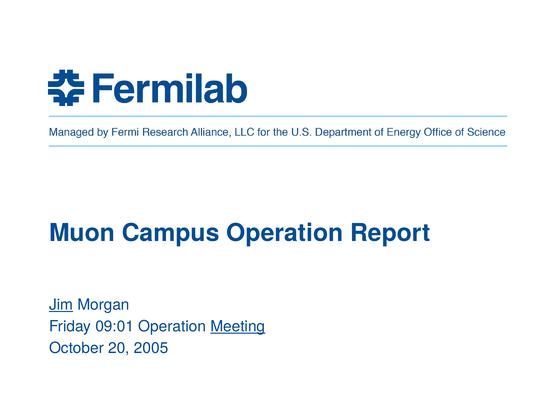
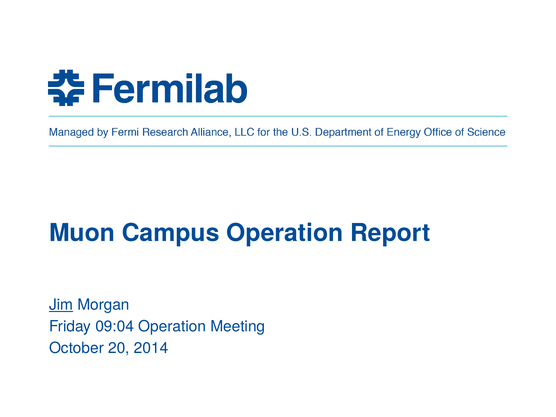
09:01: 09:01 -> 09:04
Meeting underline: present -> none
2005: 2005 -> 2014
